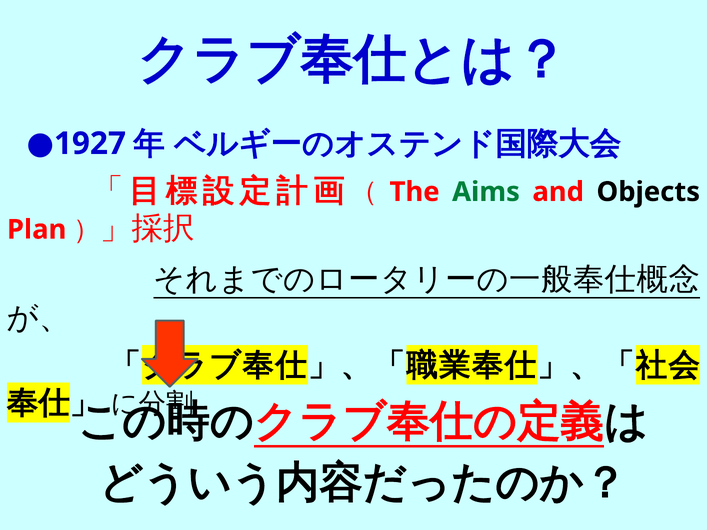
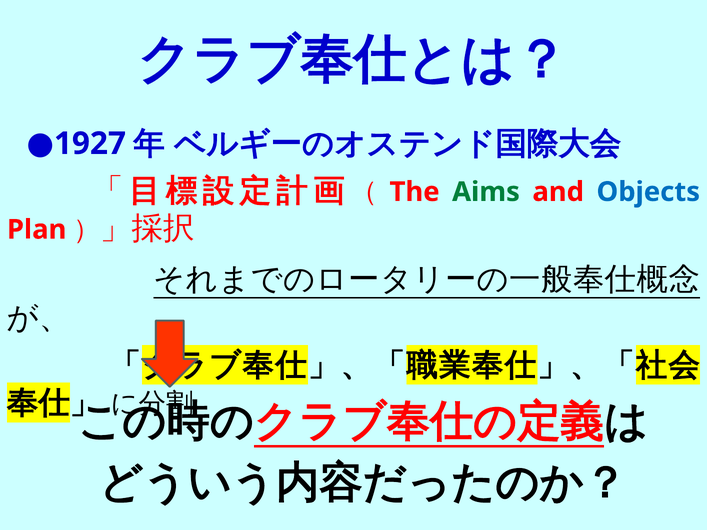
Objects colour: black -> blue
